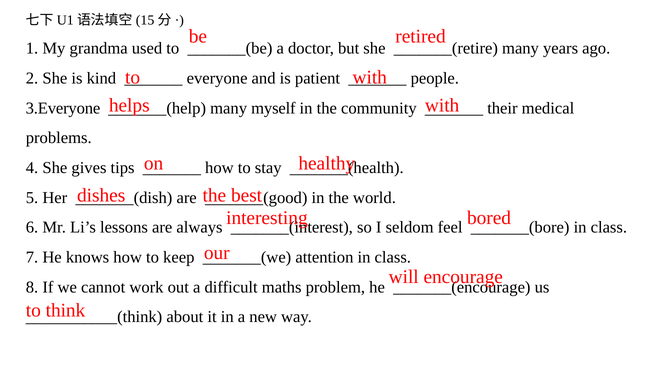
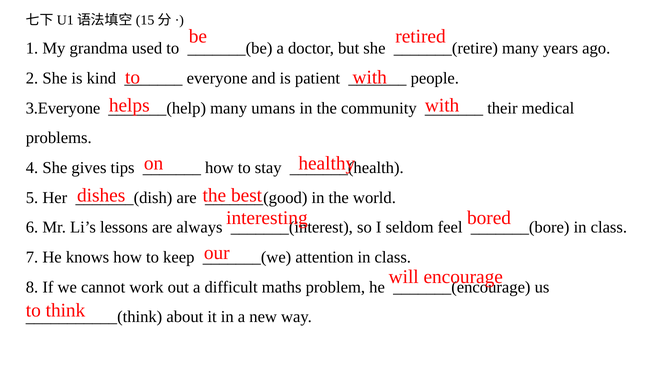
myself: myself -> umans
